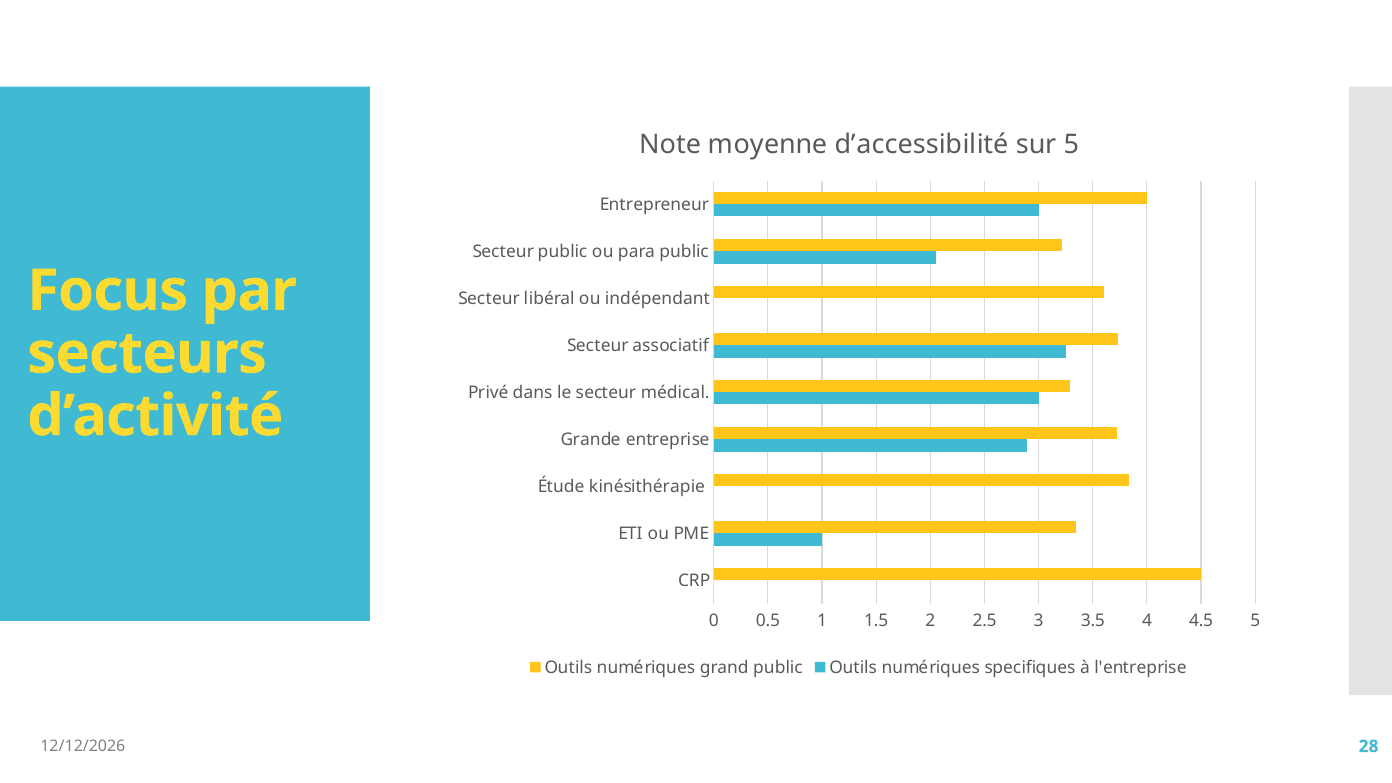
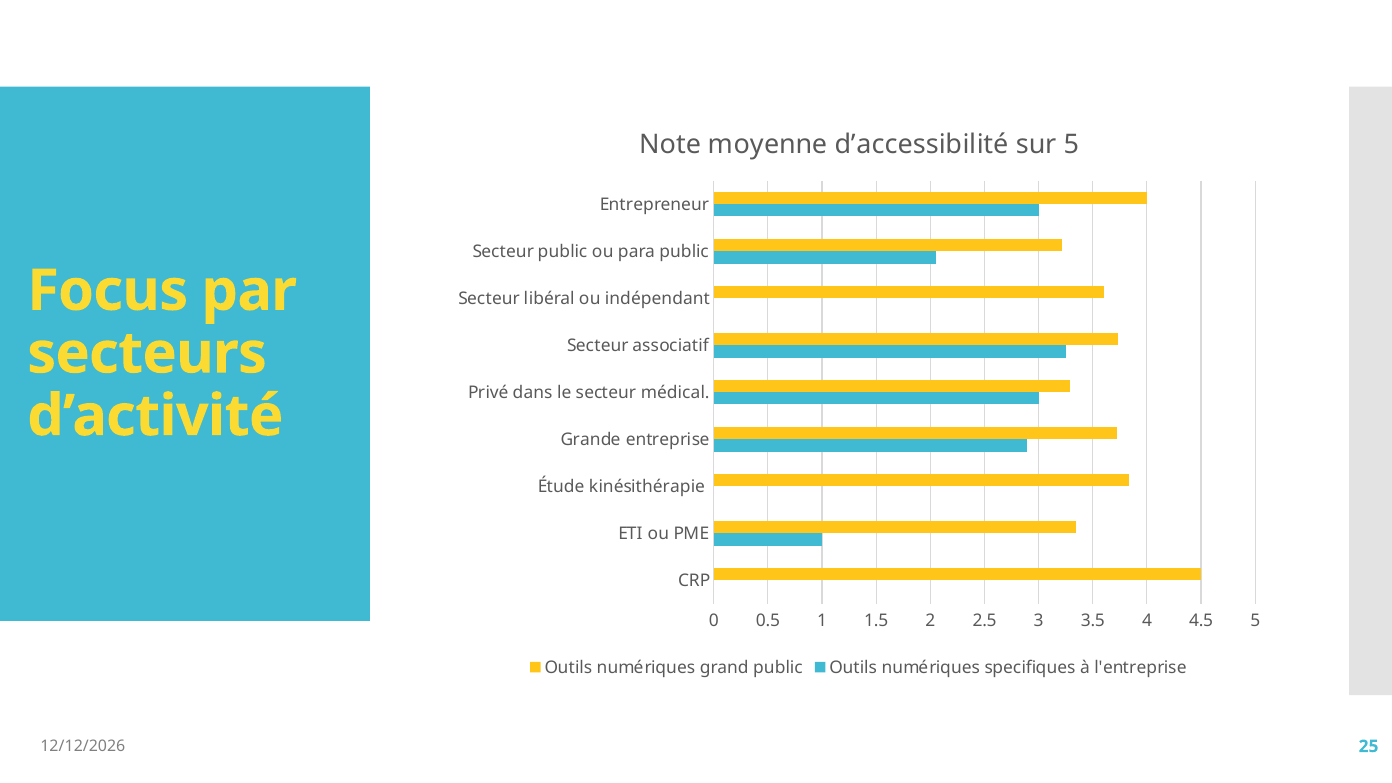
28: 28 -> 25
